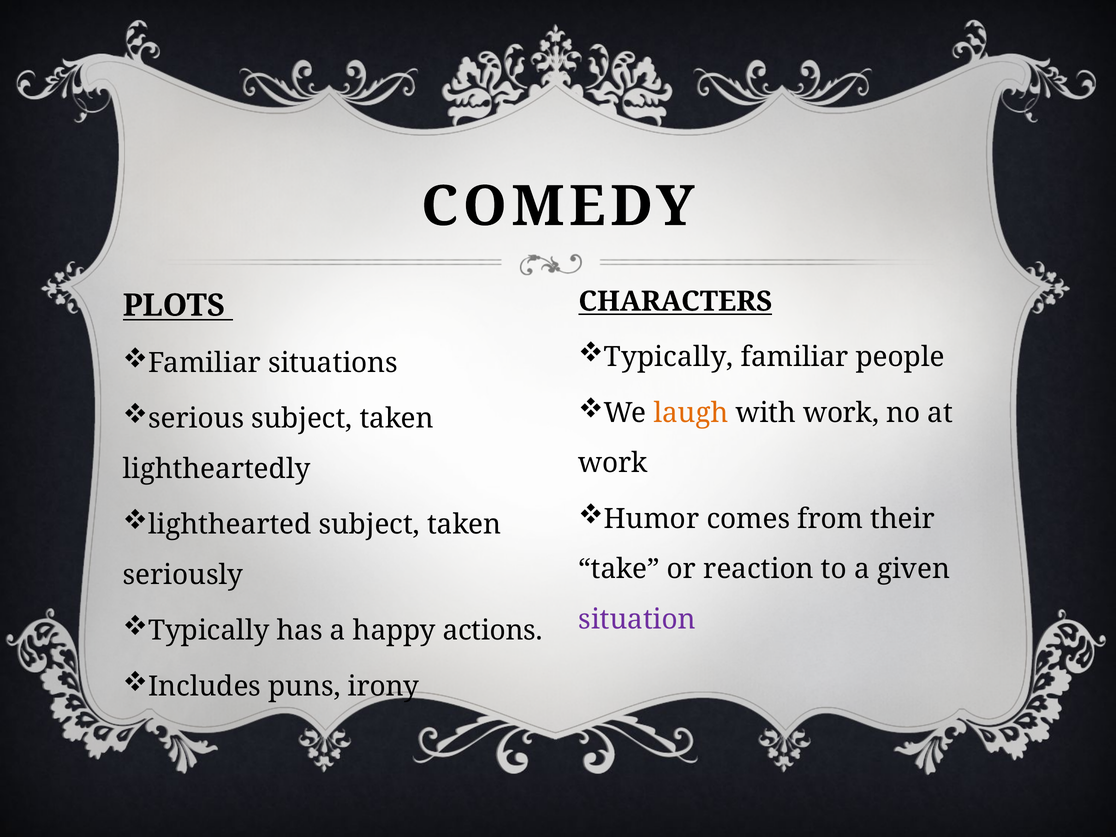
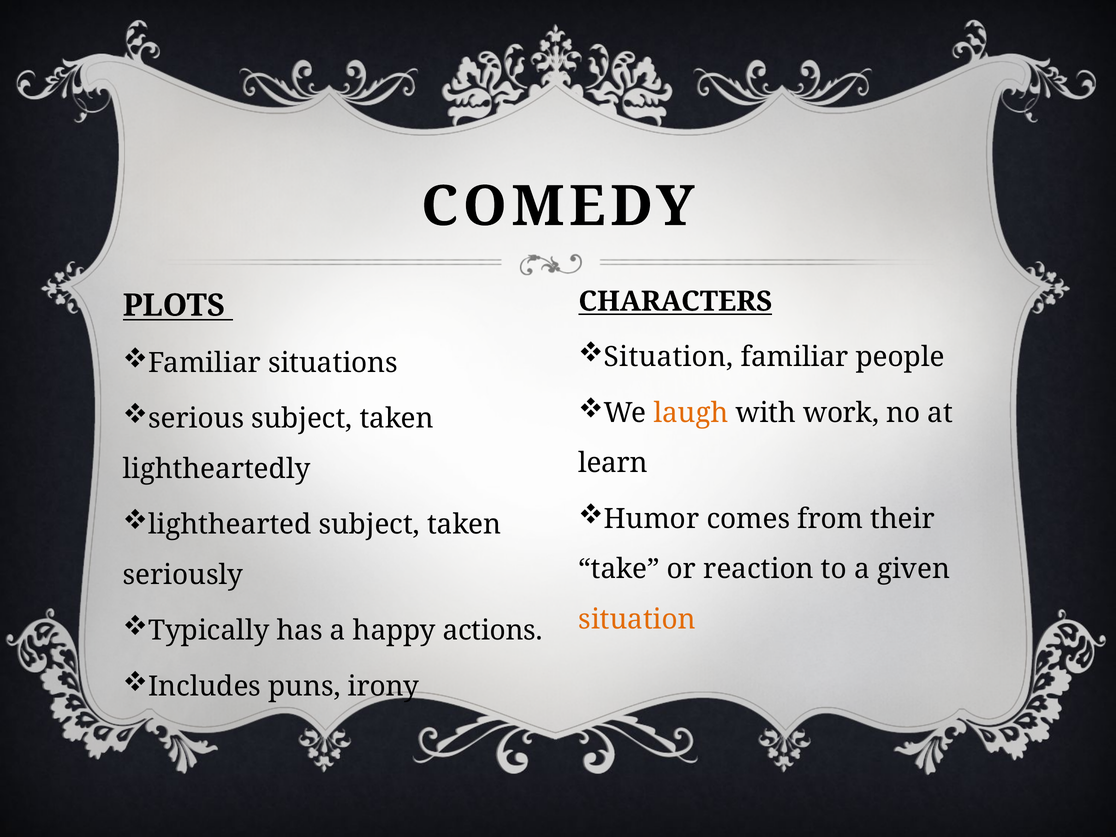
Typically at (669, 357): Typically -> Situation
work at (613, 463): work -> learn
situation at (637, 619) colour: purple -> orange
